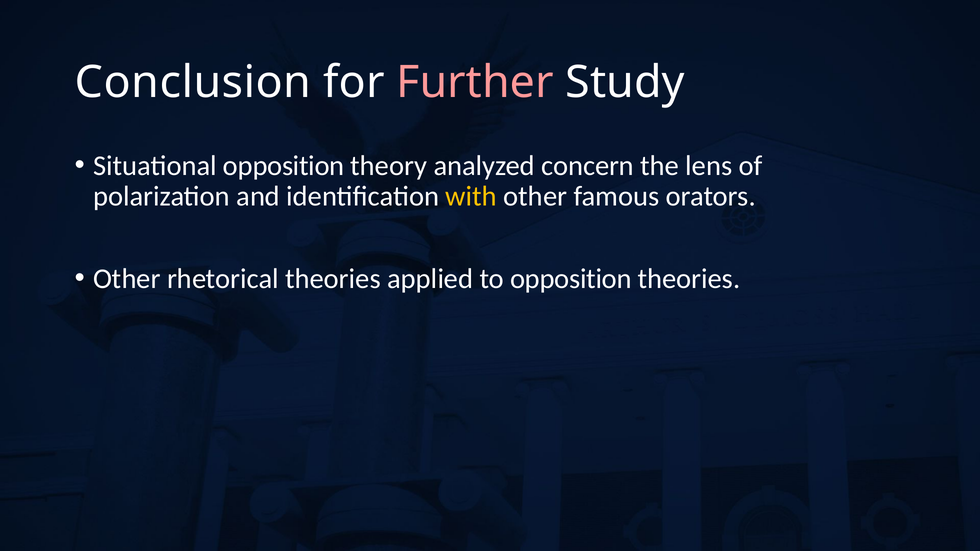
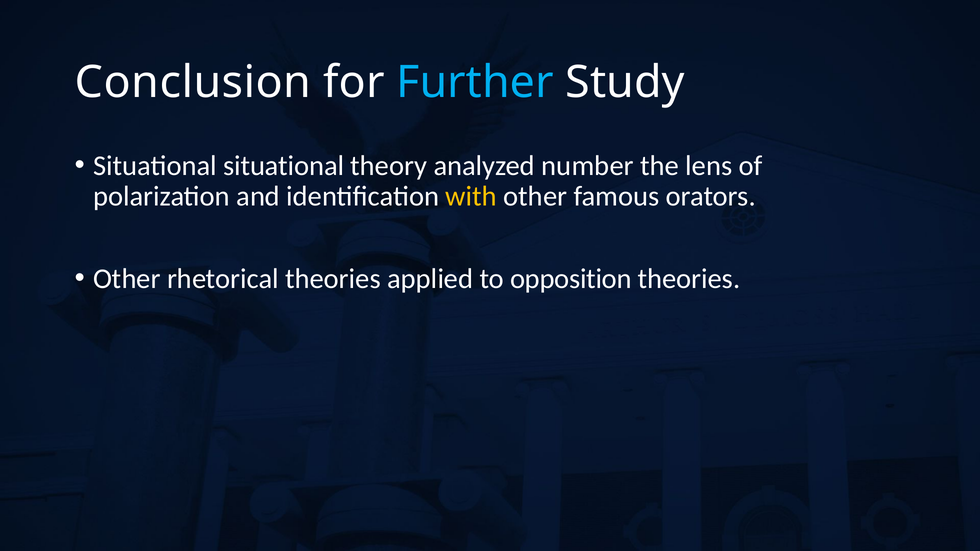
Further colour: pink -> light blue
Situational opposition: opposition -> situational
concern: concern -> number
